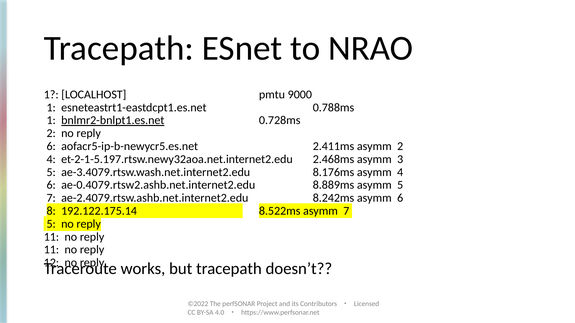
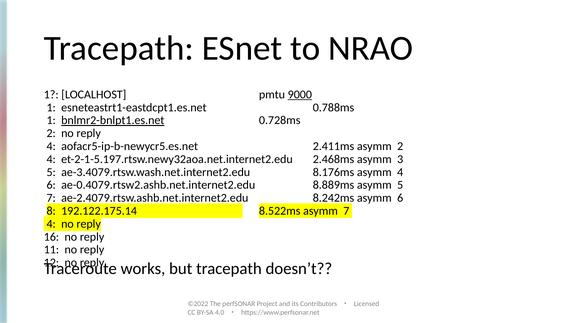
9000 underline: none -> present
6 at (51, 146): 6 -> 4
5 at (51, 224): 5 -> 4
11 at (51, 237): 11 -> 16
